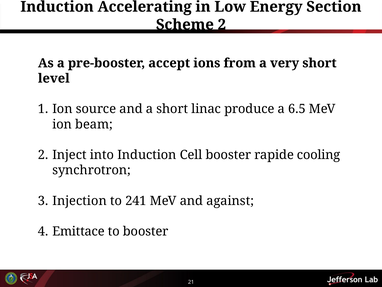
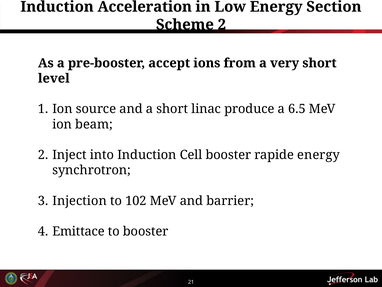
Accelerating: Accelerating -> Acceleration
rapide cooling: cooling -> energy
241: 241 -> 102
against: against -> barrier
